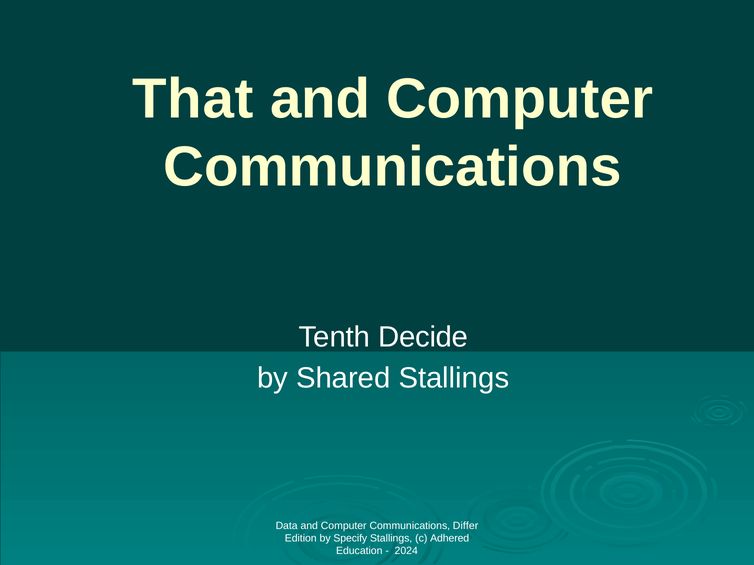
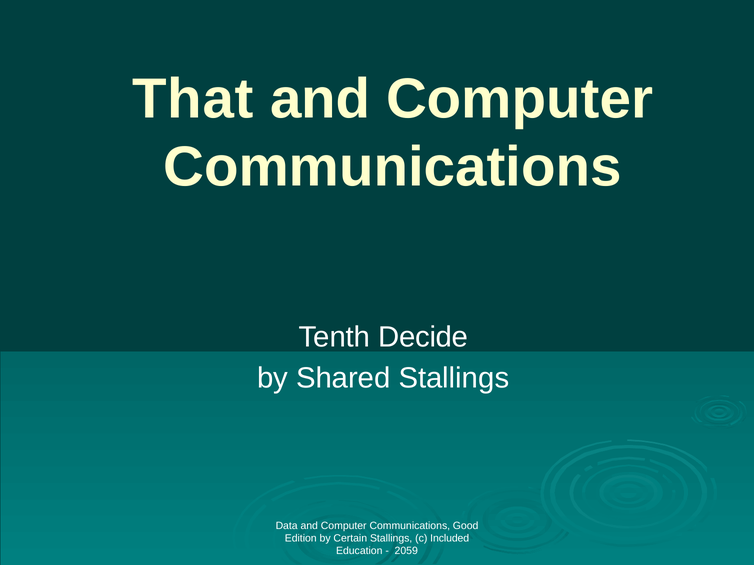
Differ: Differ -> Good
Specify: Specify -> Certain
Adhered: Adhered -> Included
2024: 2024 -> 2059
